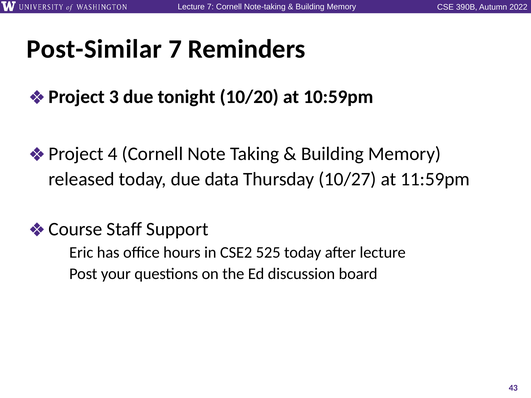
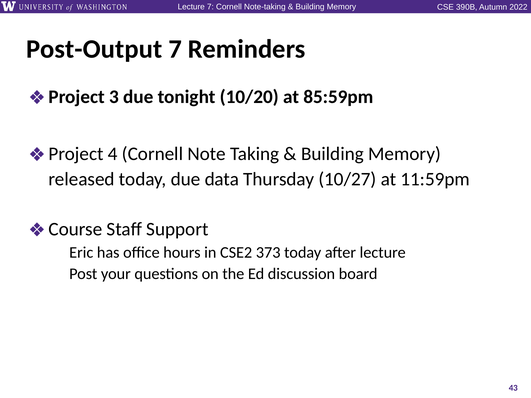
Post-Similar: Post-Similar -> Post-Output
10:59pm: 10:59pm -> 85:59pm
525: 525 -> 373
